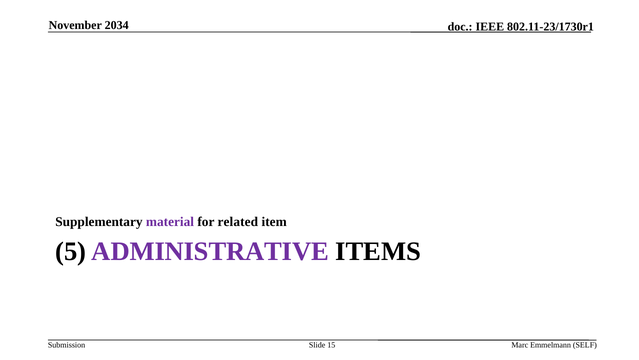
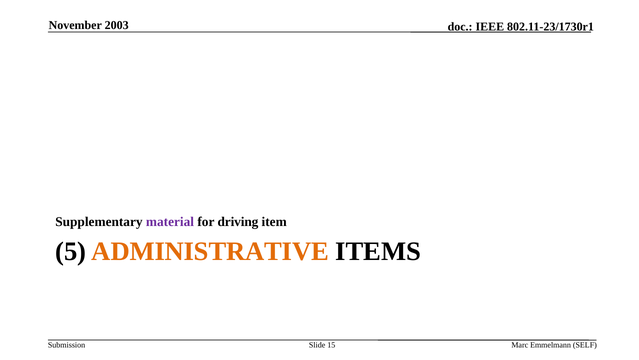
2034: 2034 -> 2003
related: related -> driving
ADMINISTRATIVE colour: purple -> orange
